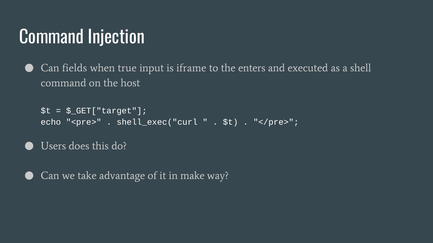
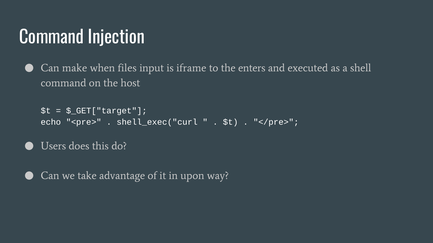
fields: fields -> make
true: true -> files
make: make -> upon
